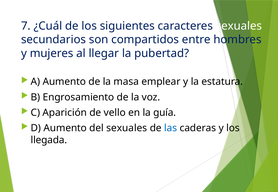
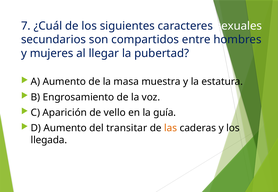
emplear: emplear -> muestra
del sexuales: sexuales -> transitar
las colour: blue -> orange
